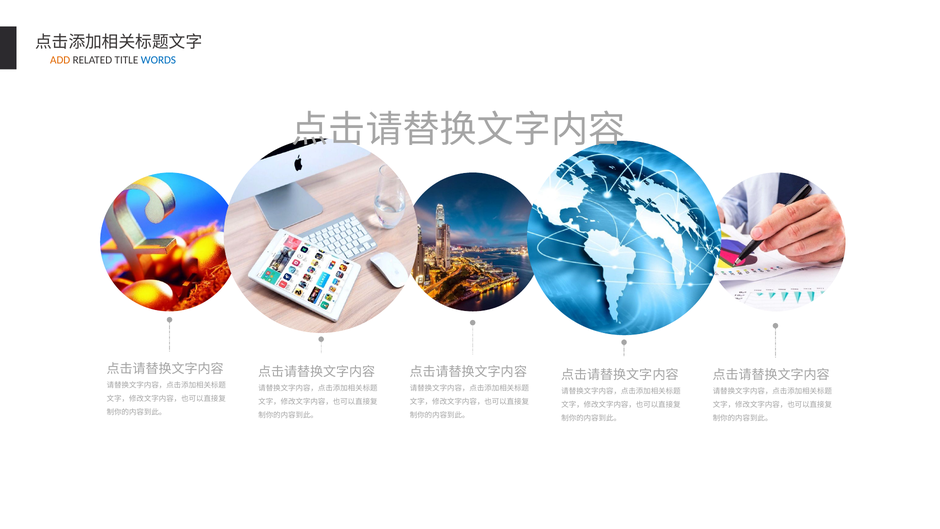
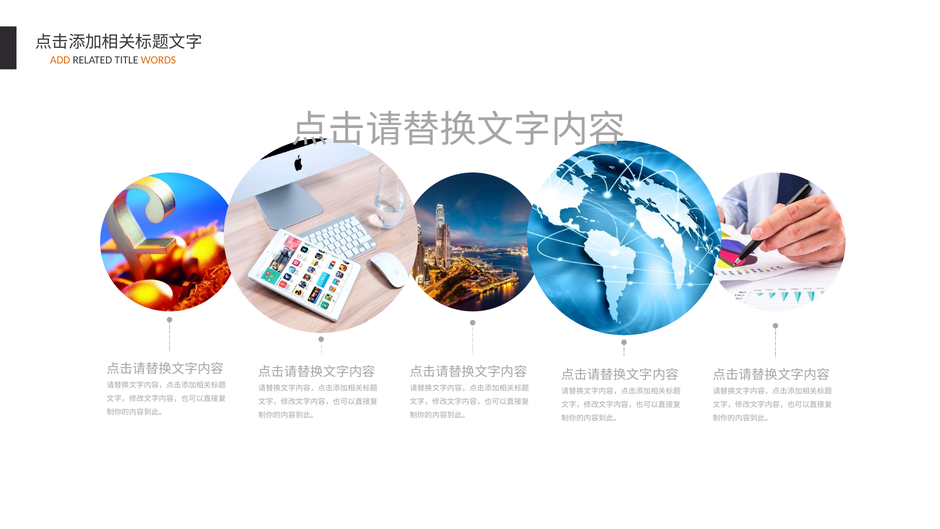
WORDS colour: blue -> orange
